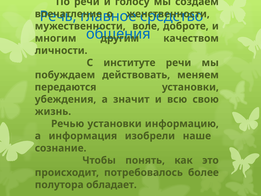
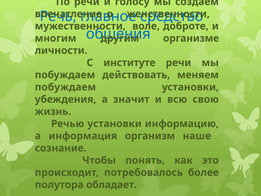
качеством: качеством -> организме
передаются at (65, 87): передаются -> побуждаем
изобрели: изобрели -> организм
